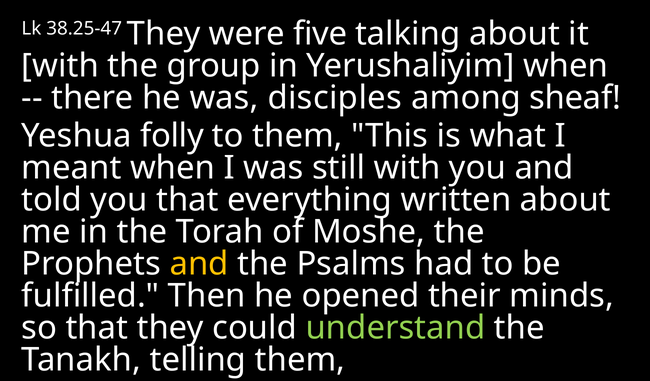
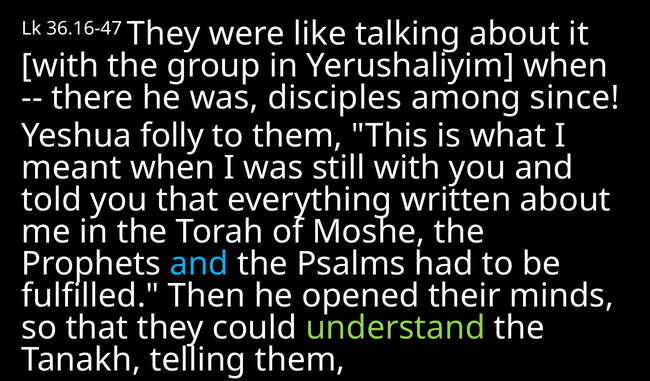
38.25-47: 38.25-47 -> 36.16-47
five: five -> like
sheaf: sheaf -> since
and at (199, 264) colour: yellow -> light blue
